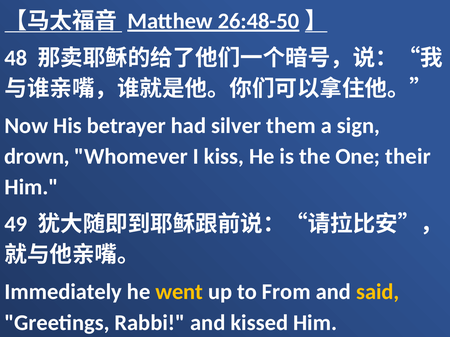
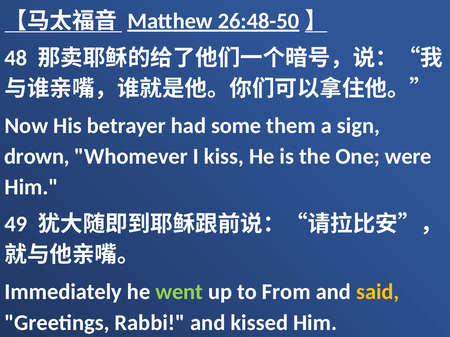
silver: silver -> some
their: their -> were
went colour: yellow -> light green
